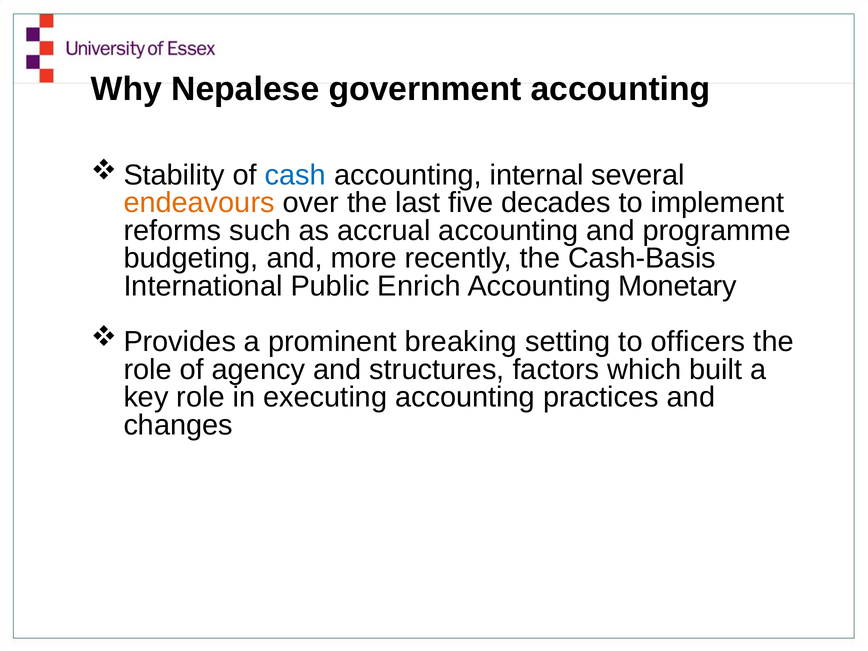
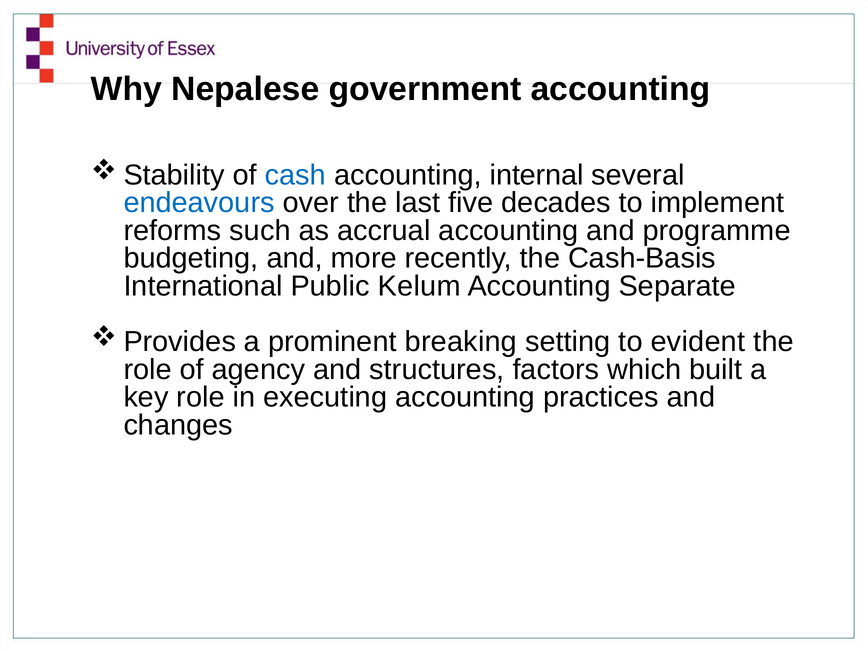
endeavours colour: orange -> blue
Enrich: Enrich -> Kelum
Monetary: Monetary -> Separate
officers: officers -> evident
